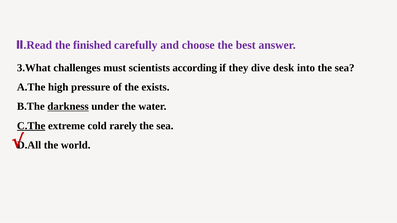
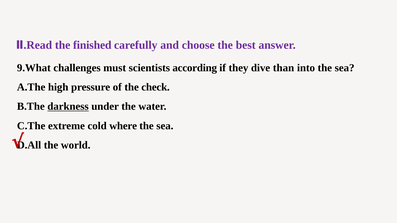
3.What: 3.What -> 9.What
desk: desk -> than
exists: exists -> check
C.The underline: present -> none
rarely: rarely -> where
